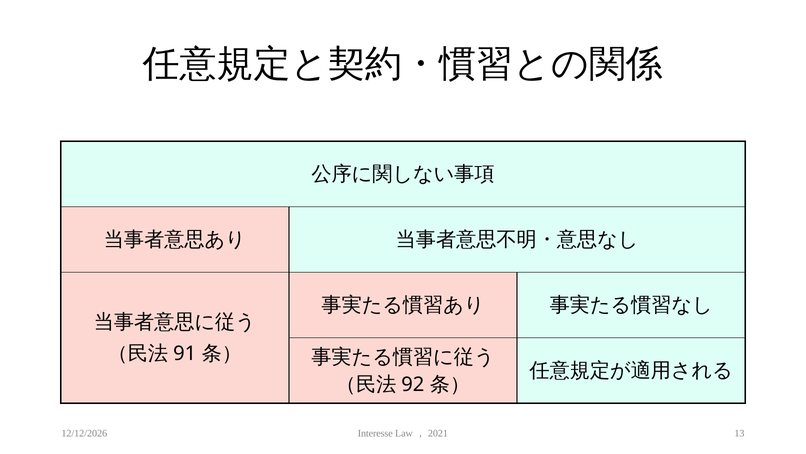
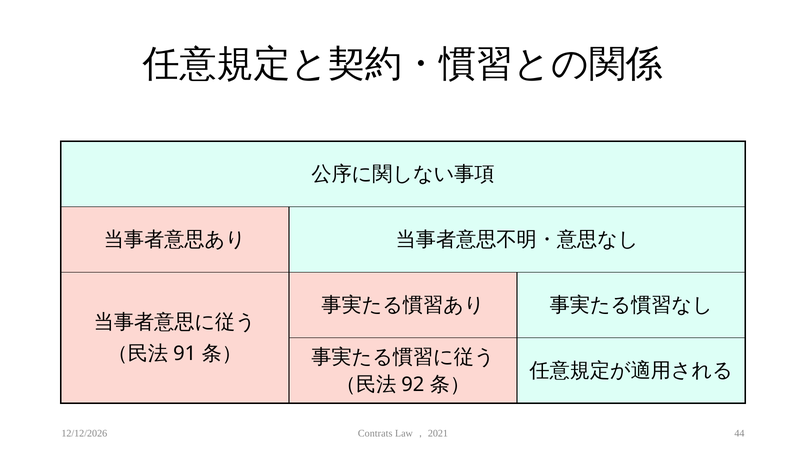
Interesse: Interesse -> Contrats
13: 13 -> 44
